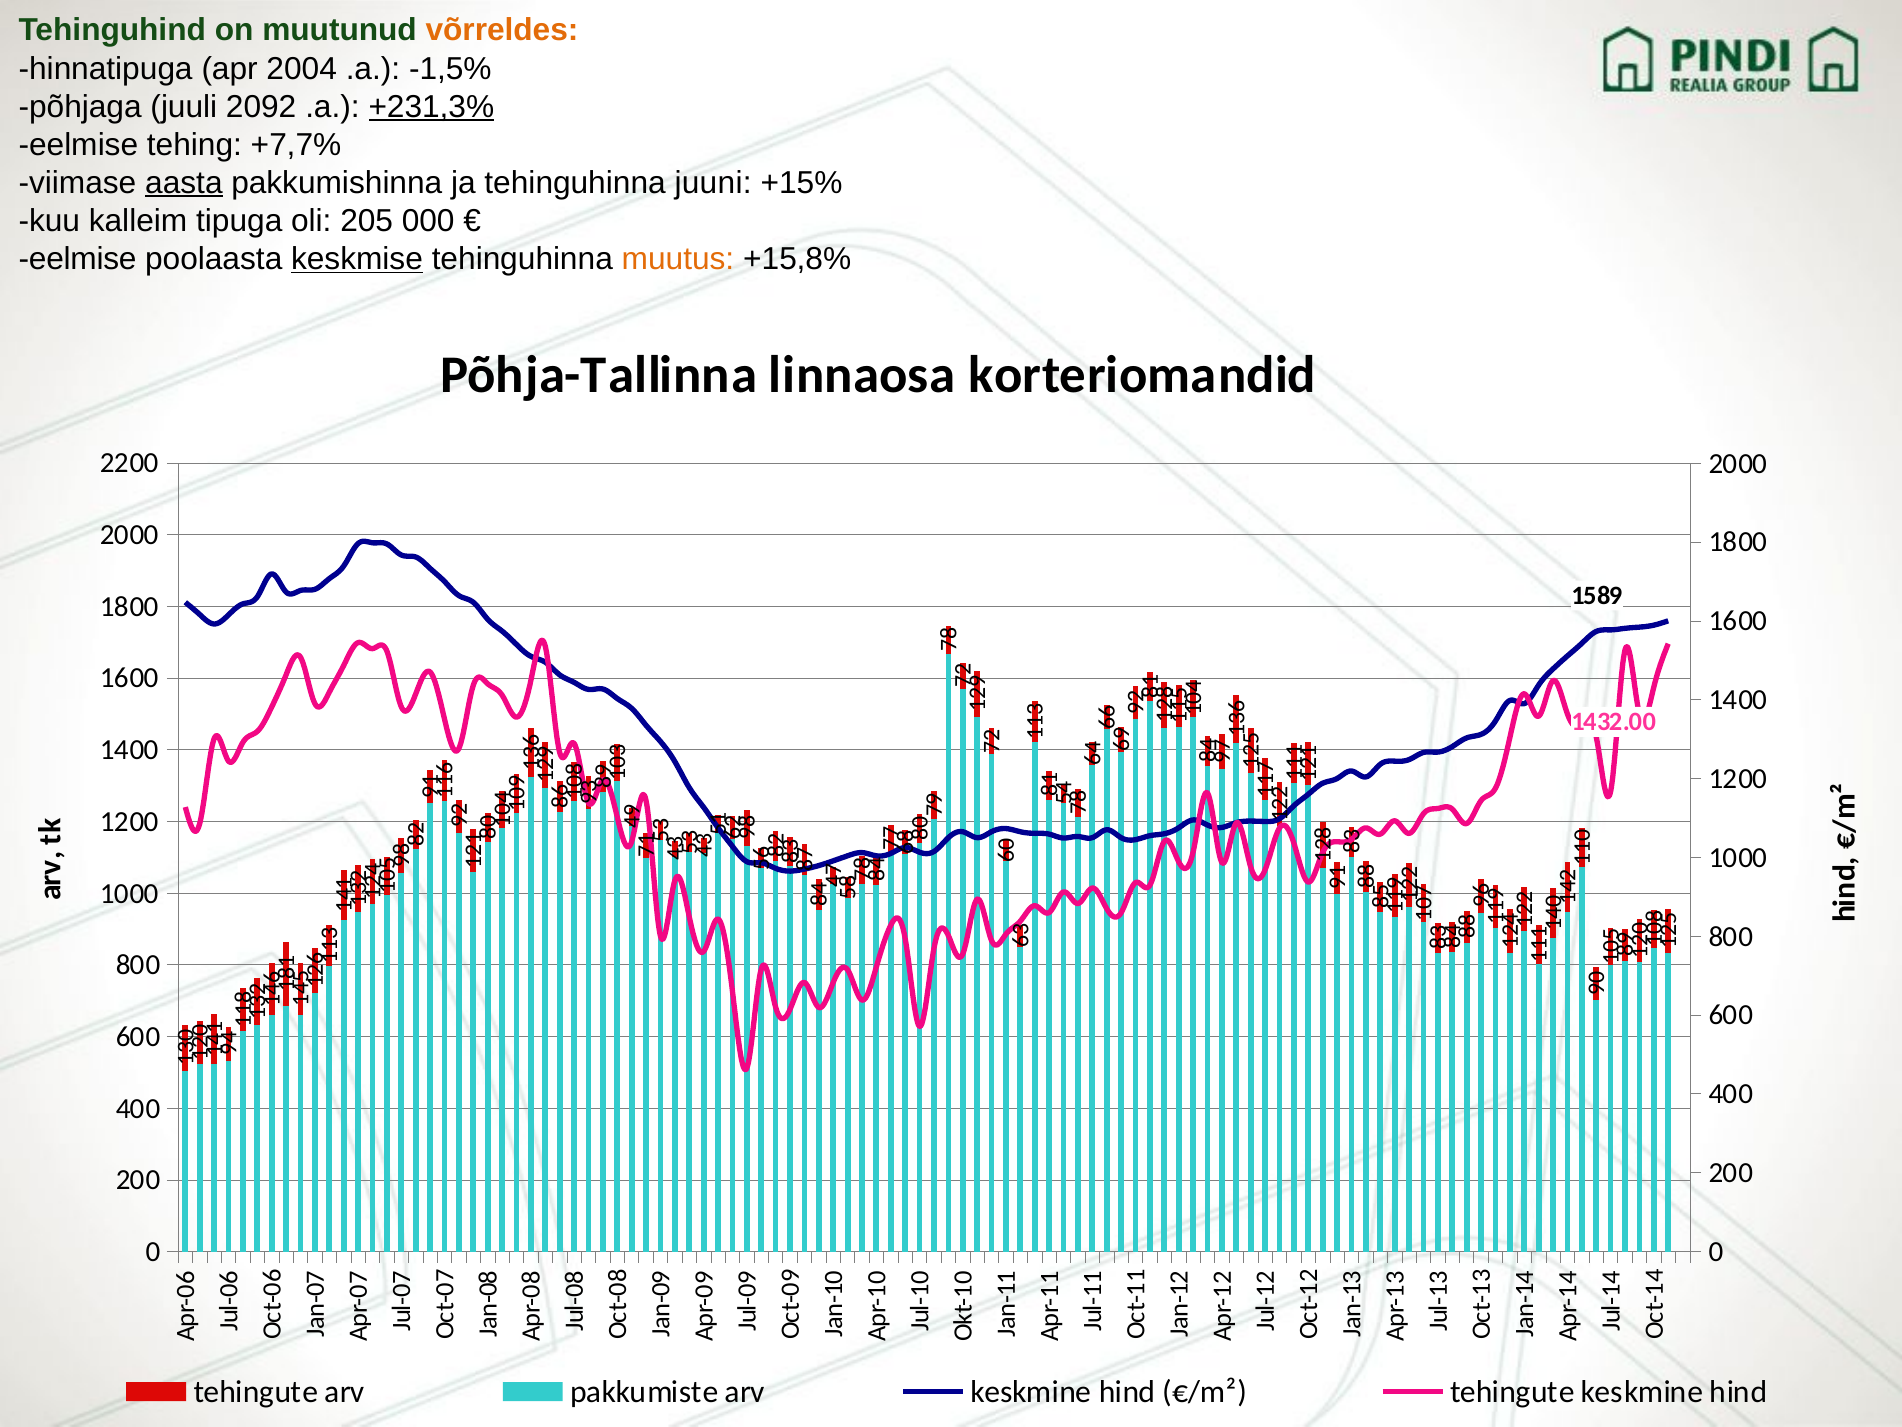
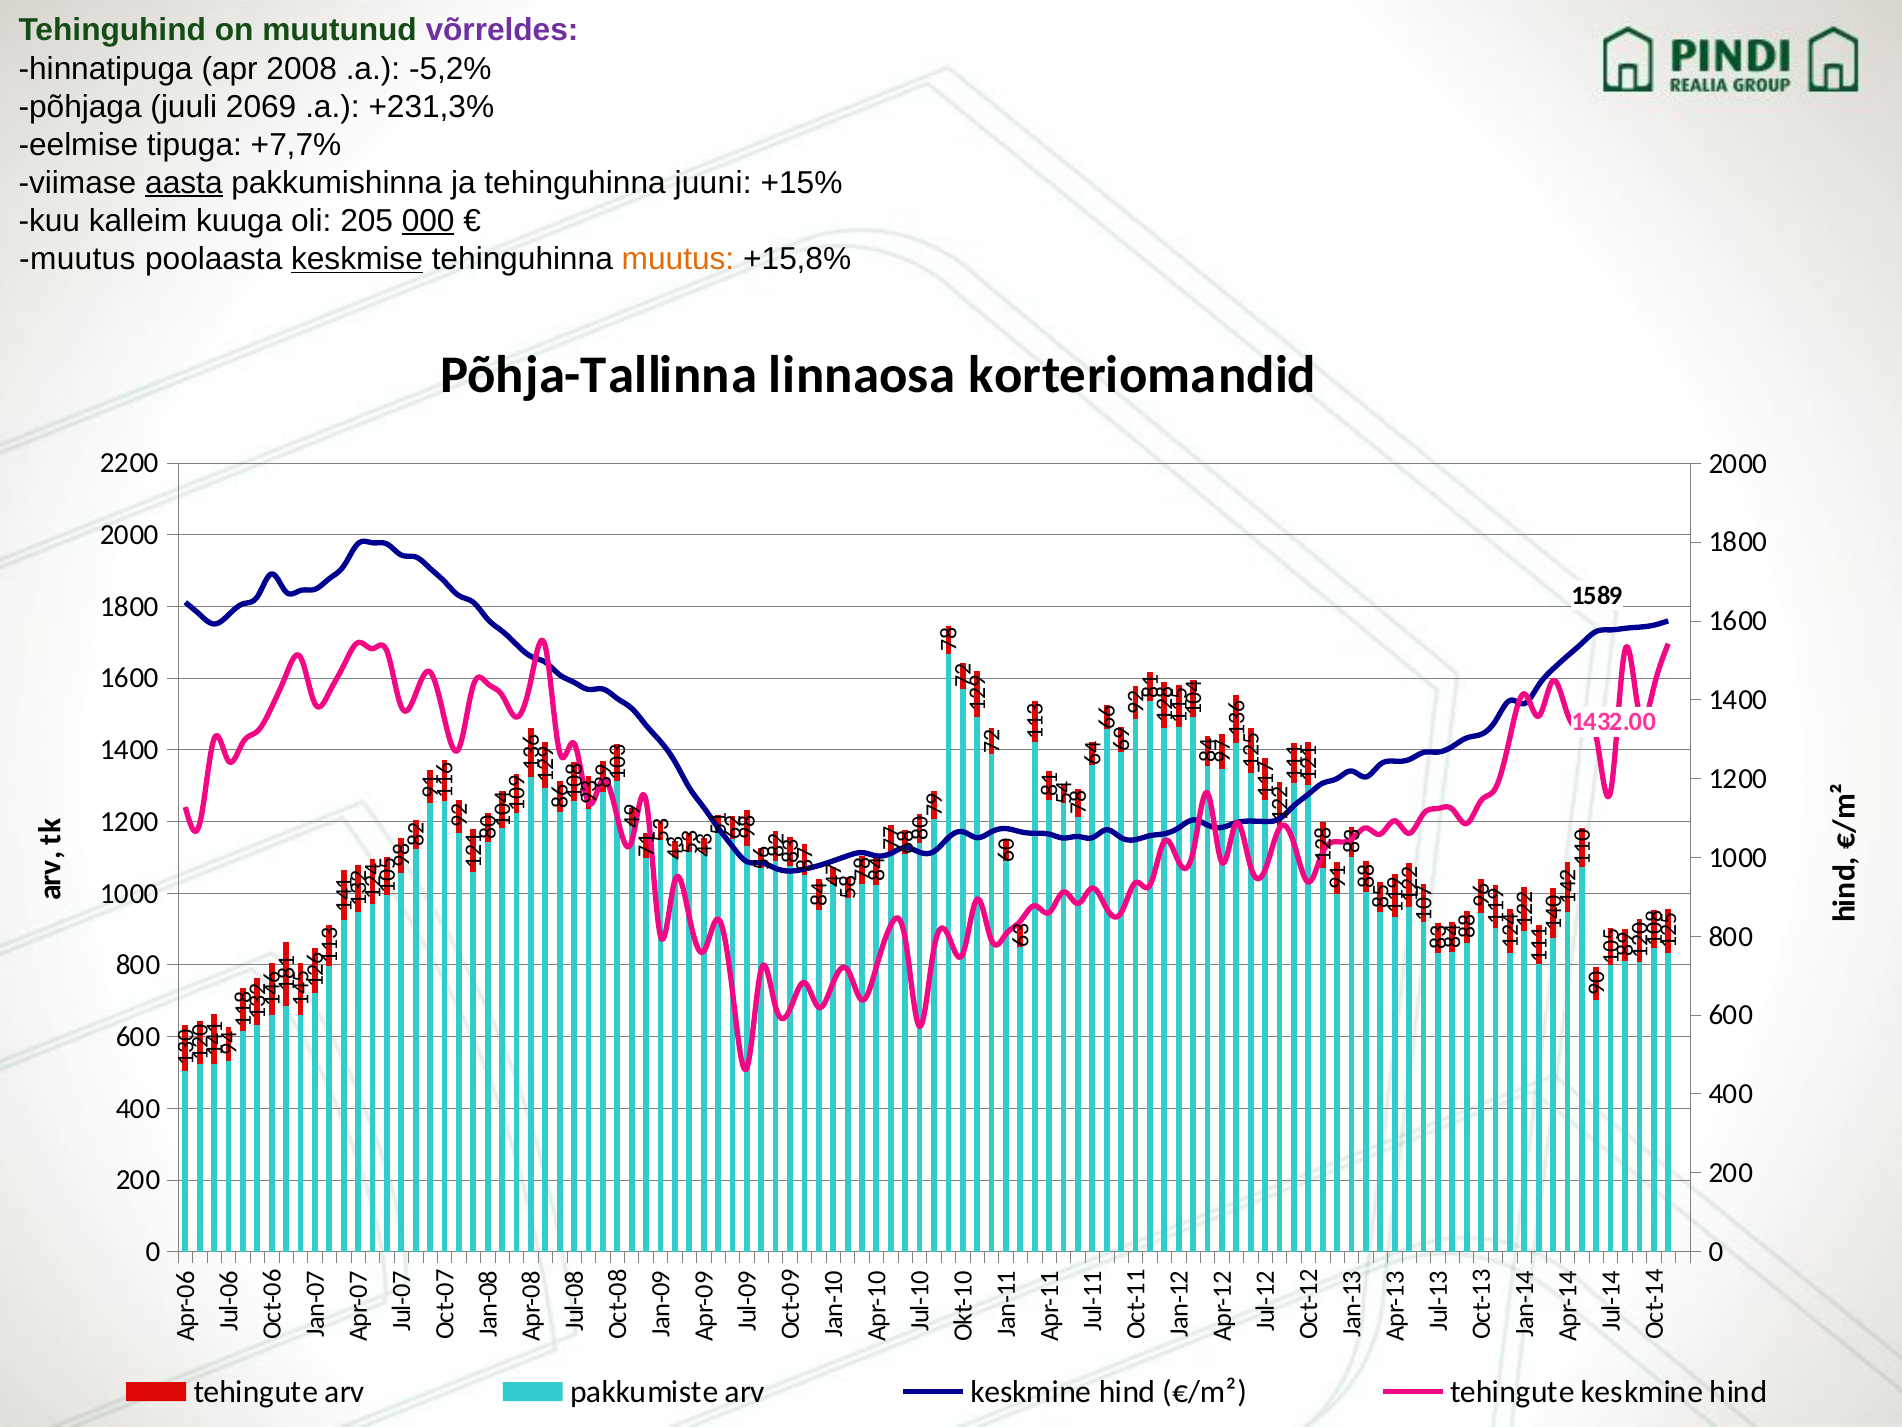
võrreldes colour: orange -> purple
2004: 2004 -> 2008
-1,5%: -1,5% -> -5,2%
2092: 2092 -> 2069
+231,3% underline: present -> none
tehing: tehing -> tipuga
tipuga: tipuga -> kuuga
000 underline: none -> present
eelmise at (78, 259): eelmise -> muutus
